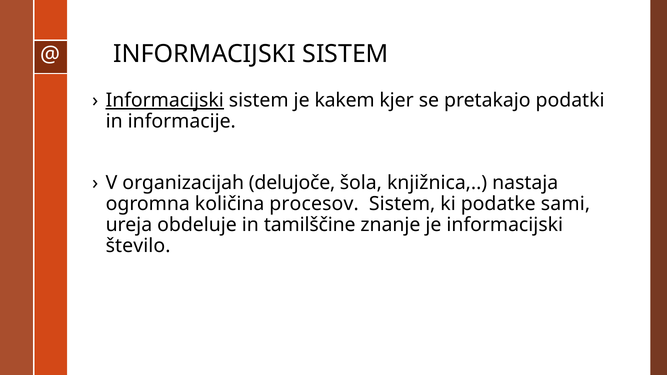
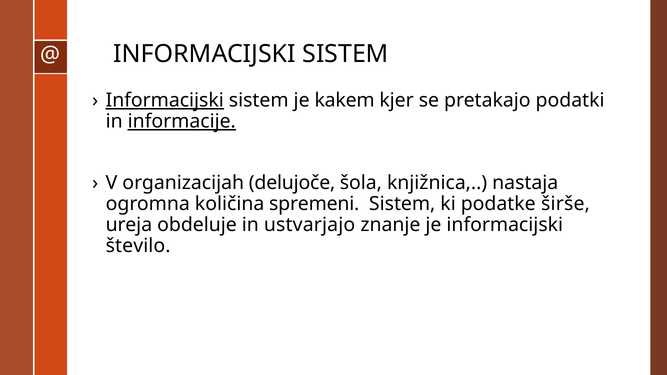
informacije underline: none -> present
procesov: procesov -> spremeni
sami: sami -> širše
tamilščine: tamilščine -> ustvarjajo
